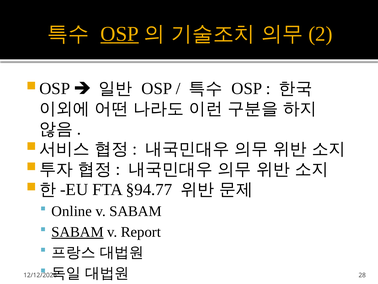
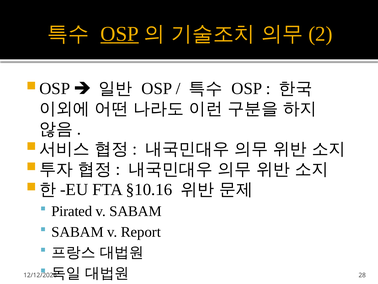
§94.77: §94.77 -> §10.16
Online: Online -> Pirated
SABAM at (78, 232) underline: present -> none
